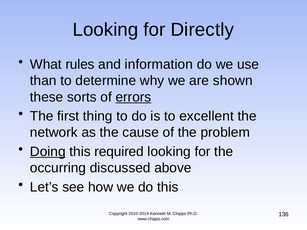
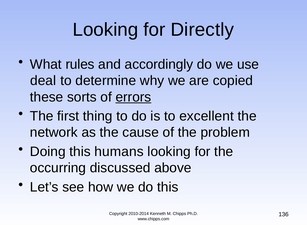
information: information -> accordingly
than: than -> deal
shown: shown -> copied
Doing underline: present -> none
required: required -> humans
